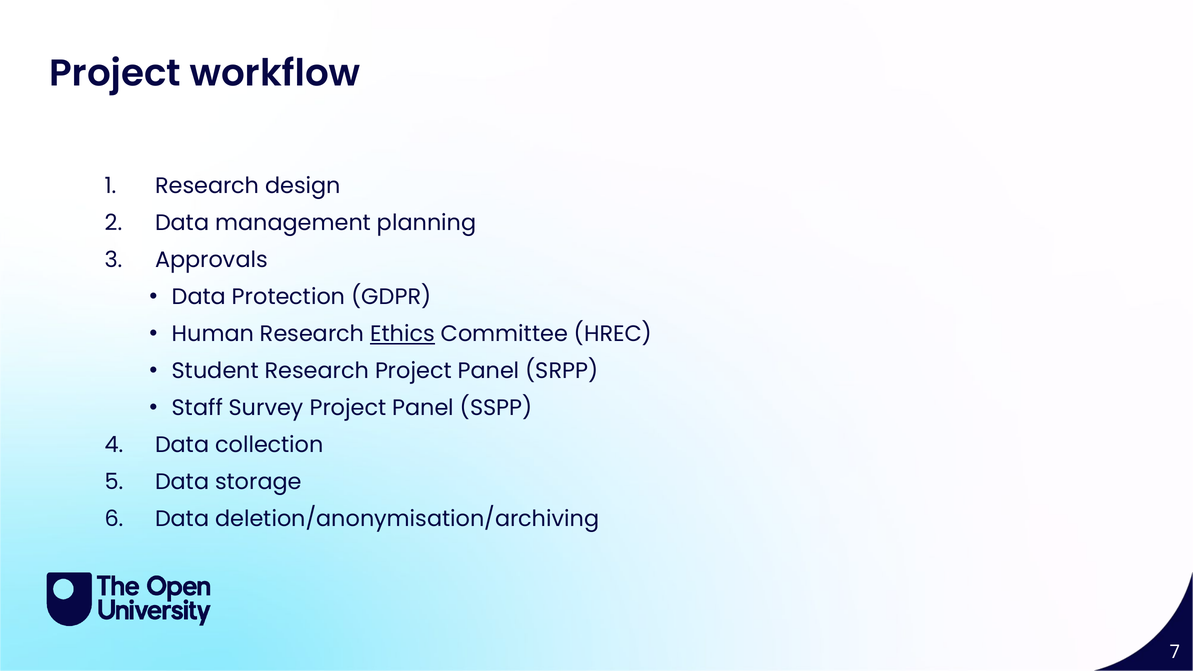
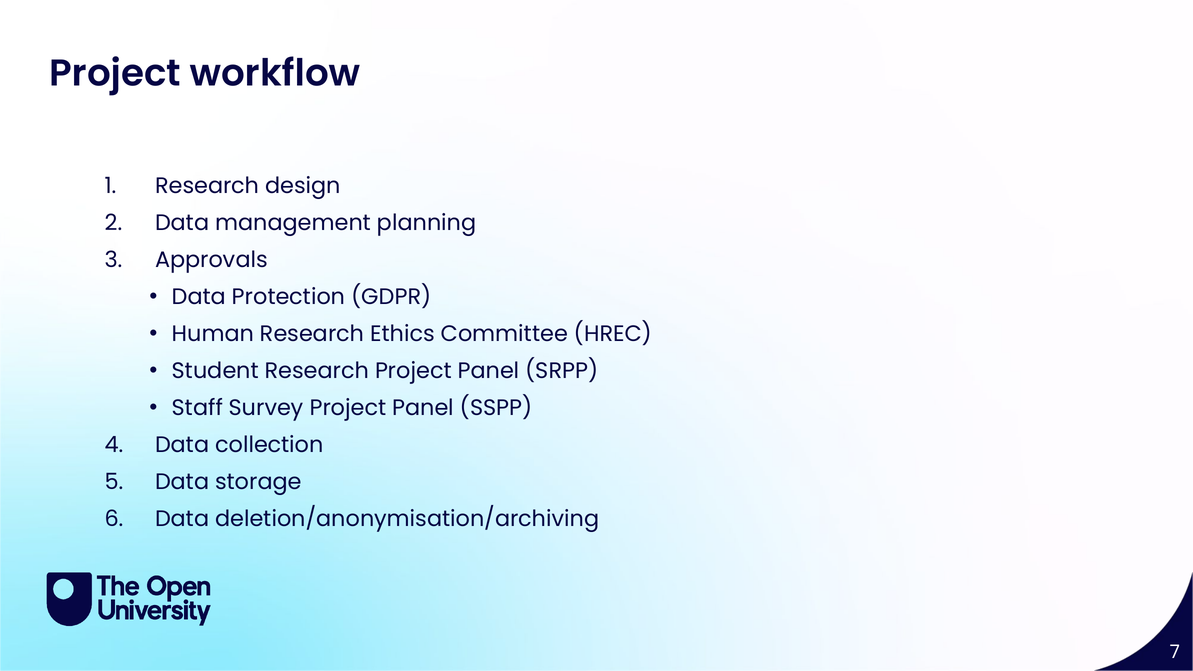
Ethics underline: present -> none
